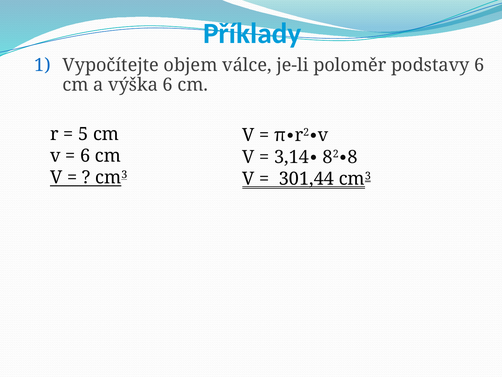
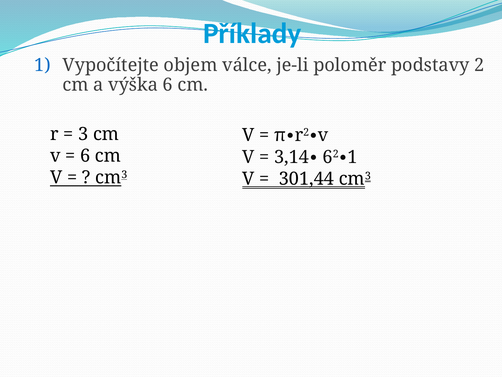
podstavy 6: 6 -> 2
5: 5 -> 3
8 at (353, 157): 8 -> 1
8 at (328, 157): 8 -> 6
